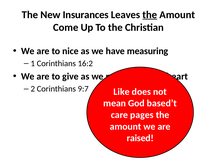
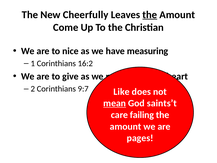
Insurances: Insurances -> Cheerfully
mean underline: none -> present
based’t: based’t -> saints’t
pages: pages -> failing
raised: raised -> pages
